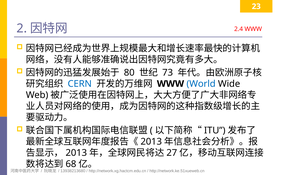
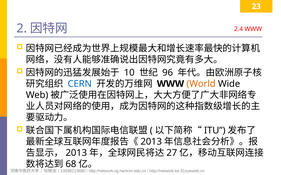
80: 80 -> 10
73: 73 -> 96
World colour: blue -> orange
